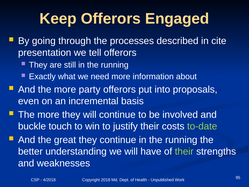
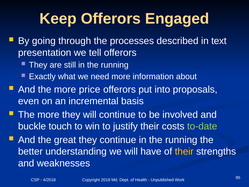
cite: cite -> text
party: party -> price
their at (184, 151) colour: light green -> yellow
